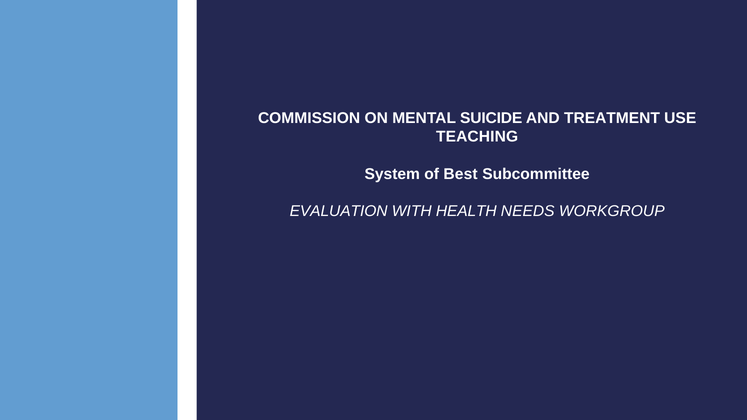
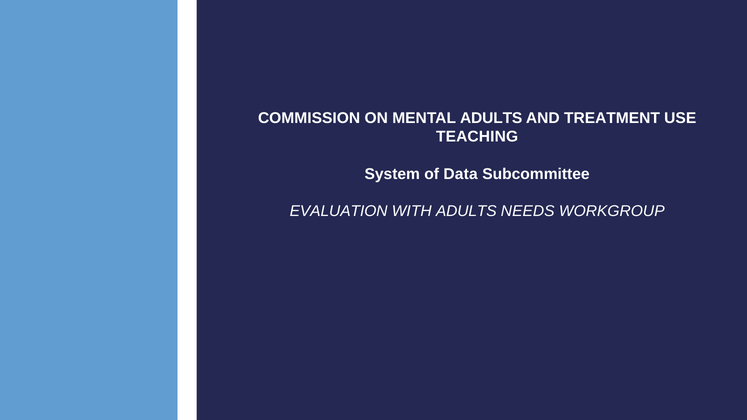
MENTAL SUICIDE: SUICIDE -> ADULTS
Best: Best -> Data
WITH HEALTH: HEALTH -> ADULTS
